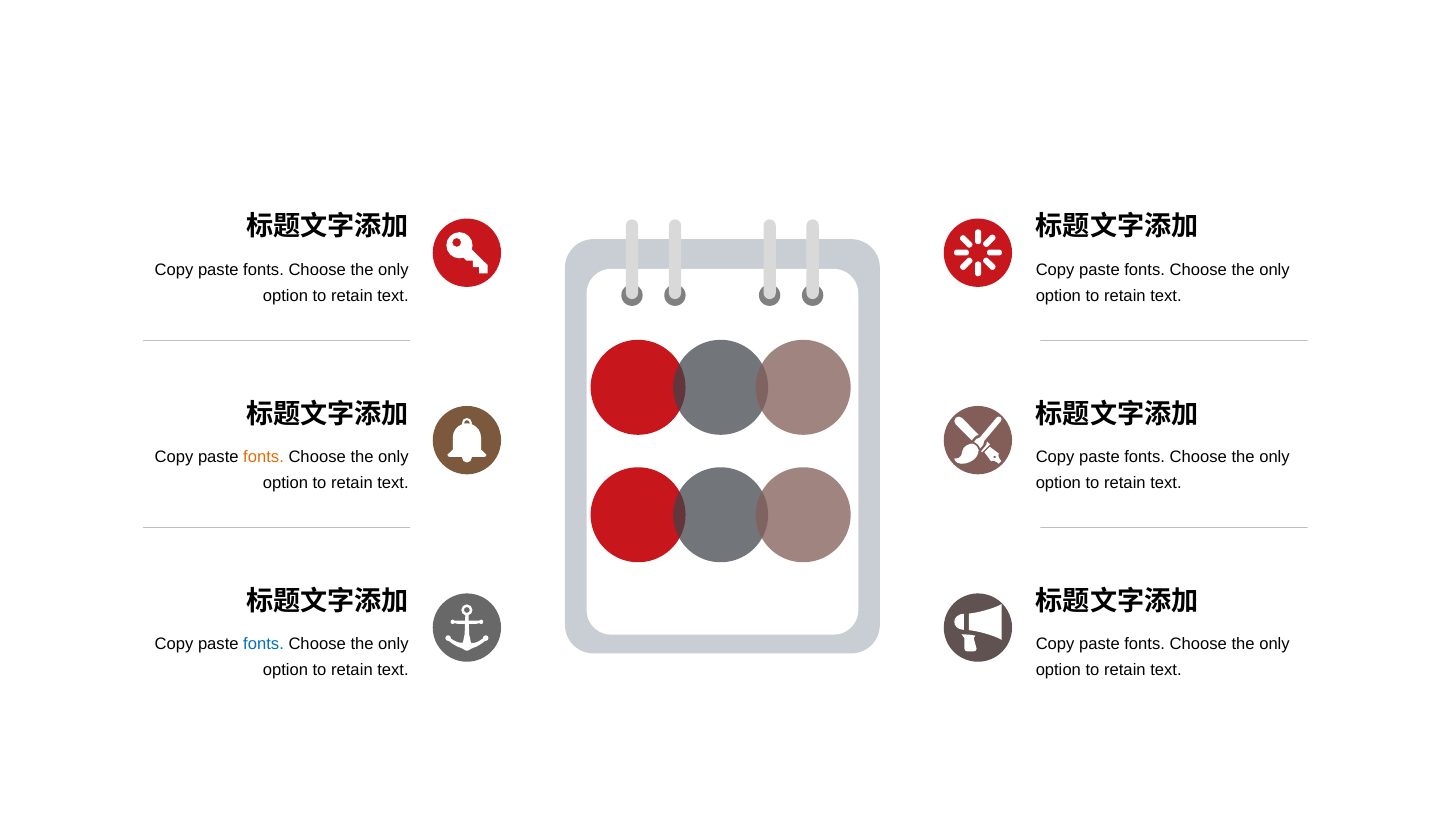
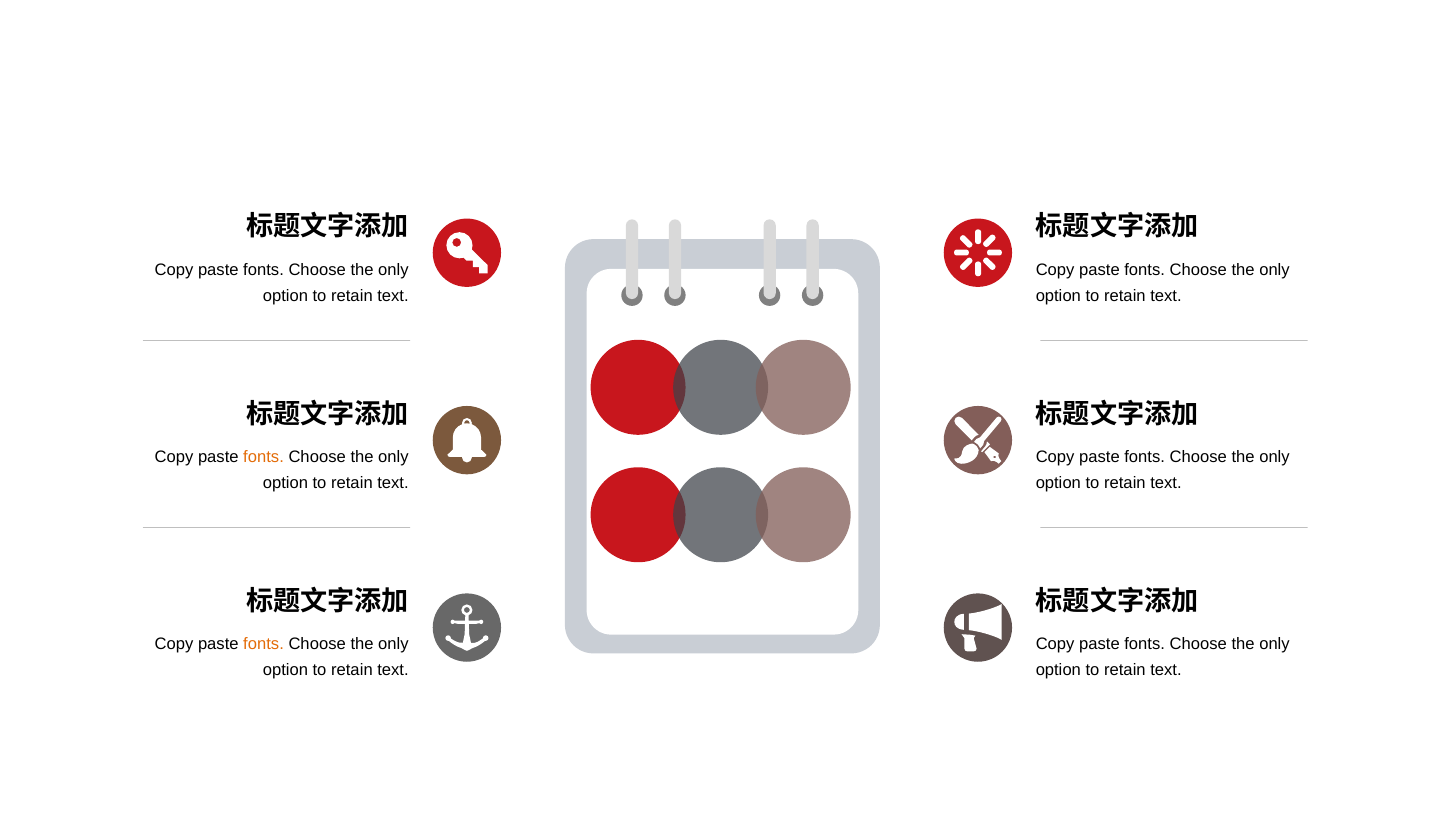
fonts at (264, 644) colour: blue -> orange
